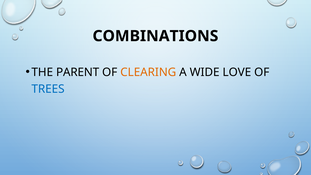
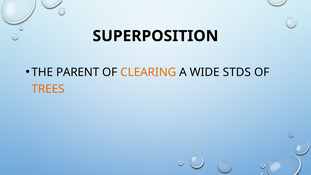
COMBINATIONS: COMBINATIONS -> SUPERPOSITION
LOVE: LOVE -> STDS
TREES colour: blue -> orange
